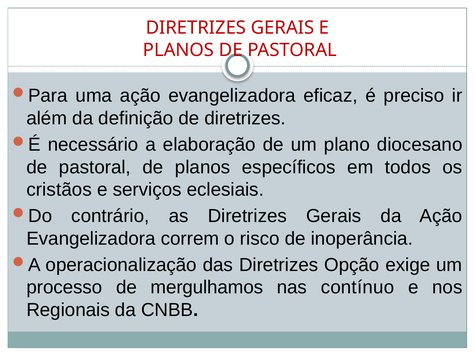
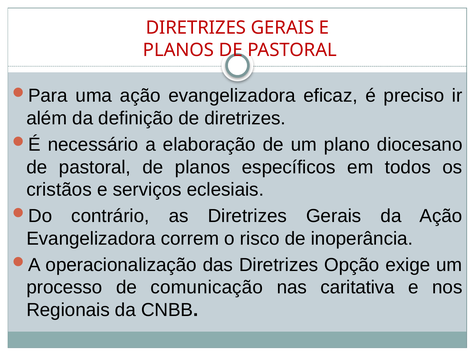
mergulhamos: mergulhamos -> comunicação
contínuo: contínuo -> caritativa
